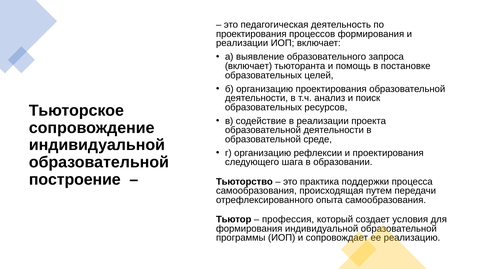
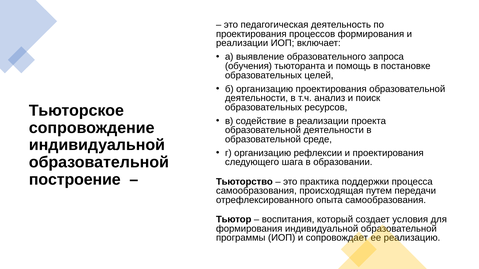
включает at (248, 66): включает -> обучения
профессия: профессия -> воспитания
